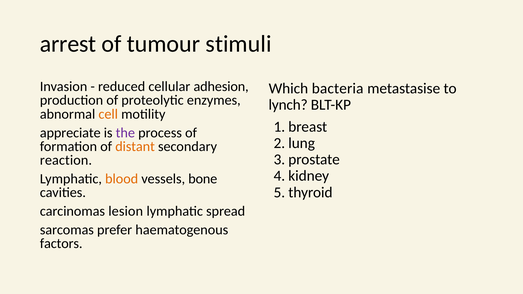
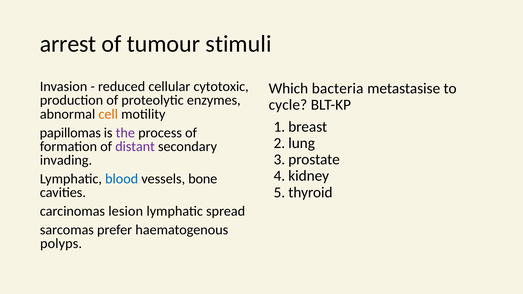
adhesion: adhesion -> cytotoxic
lynch: lynch -> cycle
appreciate: appreciate -> papillomas
distant colour: orange -> purple
reaction: reaction -> invading
blood colour: orange -> blue
factors: factors -> polyps
